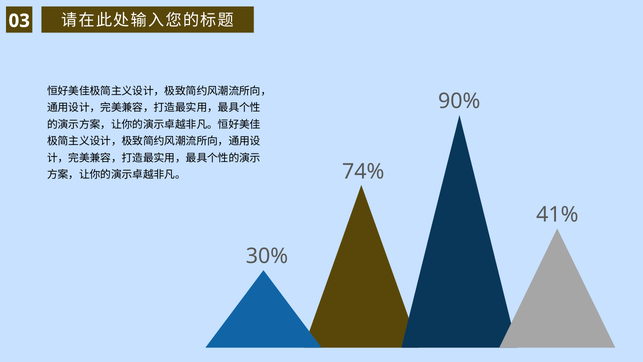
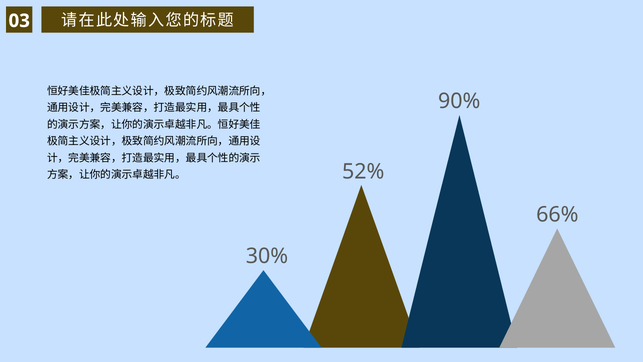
74%: 74% -> 52%
41%: 41% -> 66%
